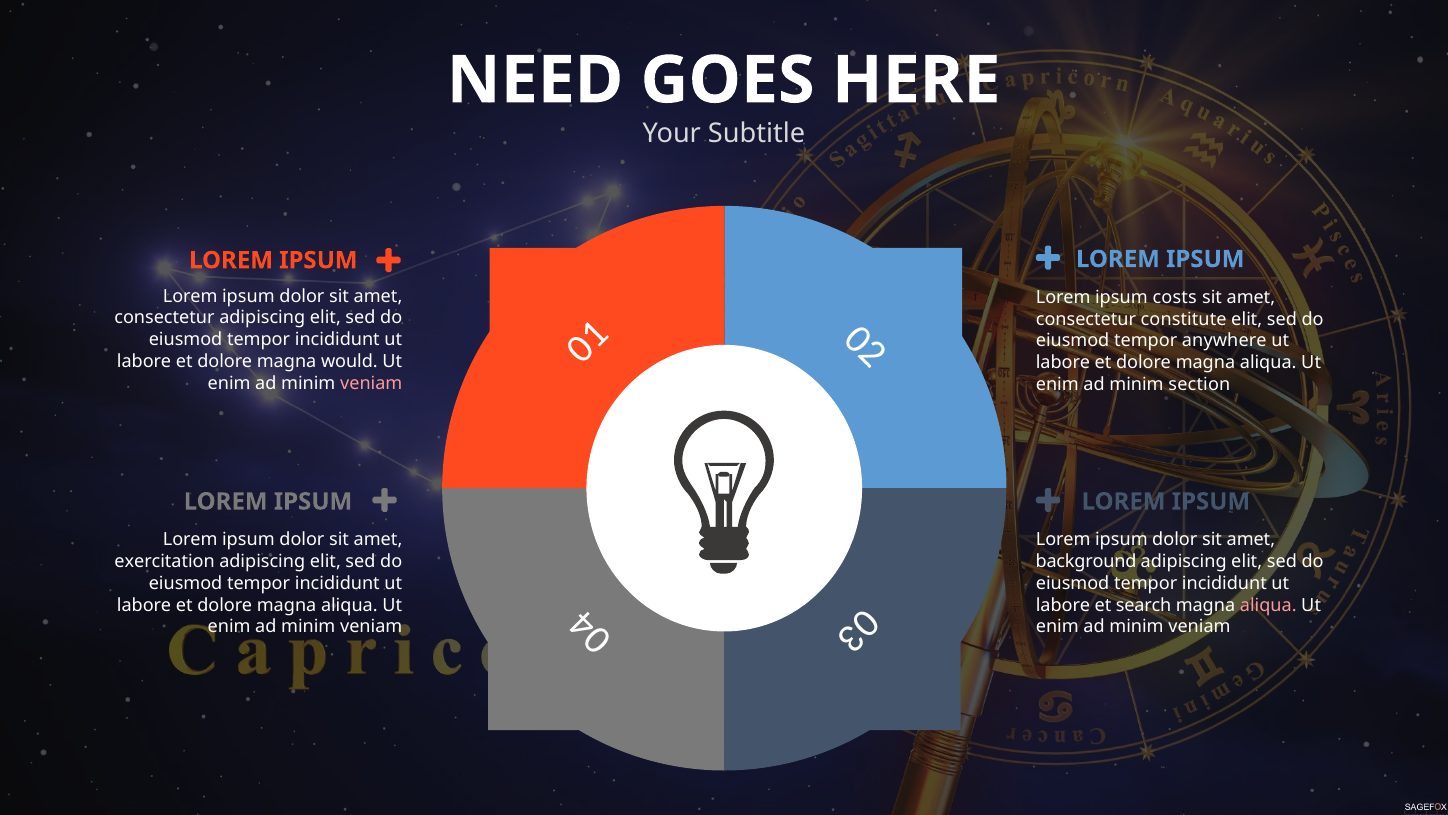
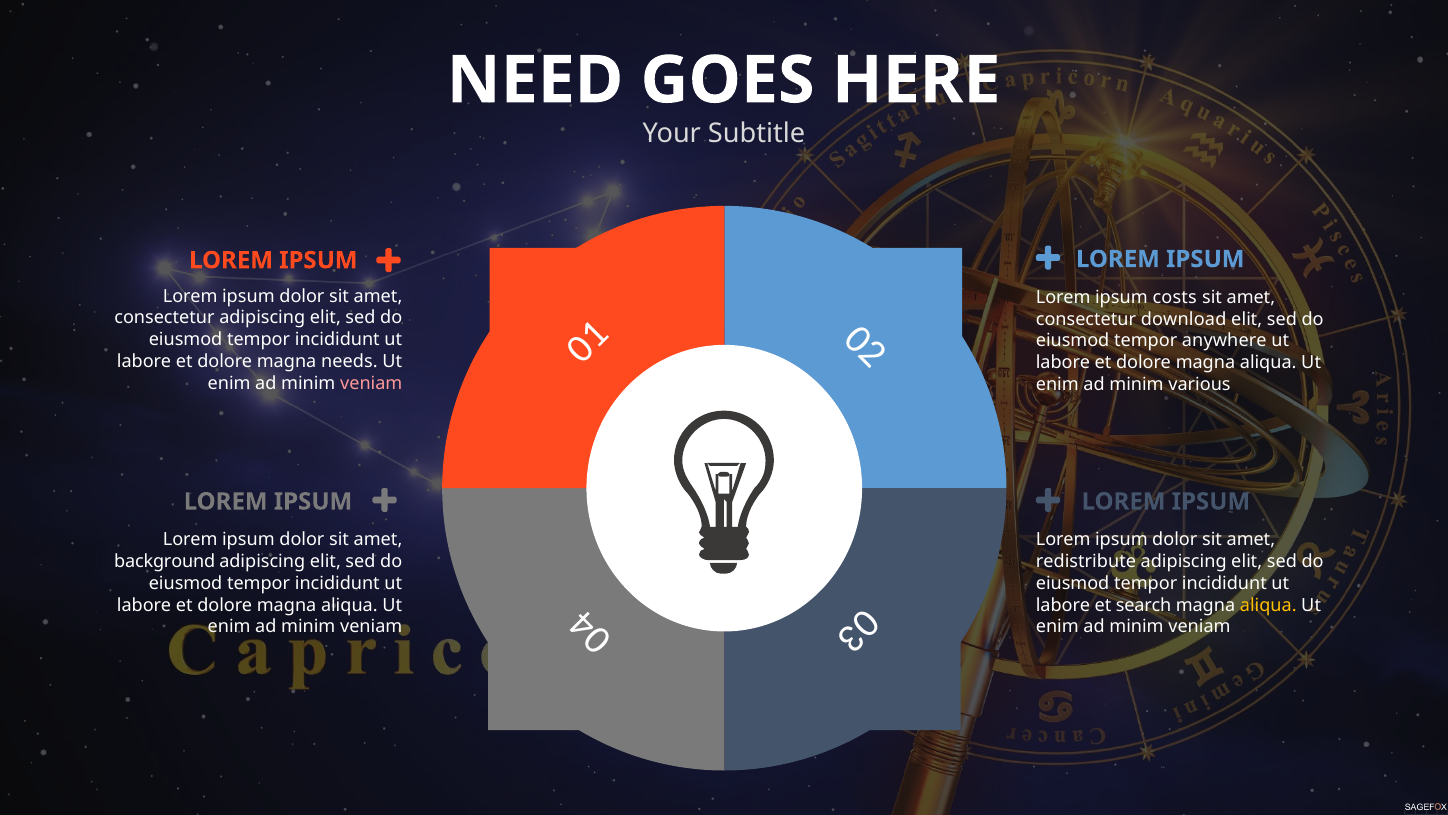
constitute: constitute -> download
would: would -> needs
section: section -> various
exercitation: exercitation -> background
background: background -> redistribute
aliqua at (1268, 605) colour: pink -> yellow
